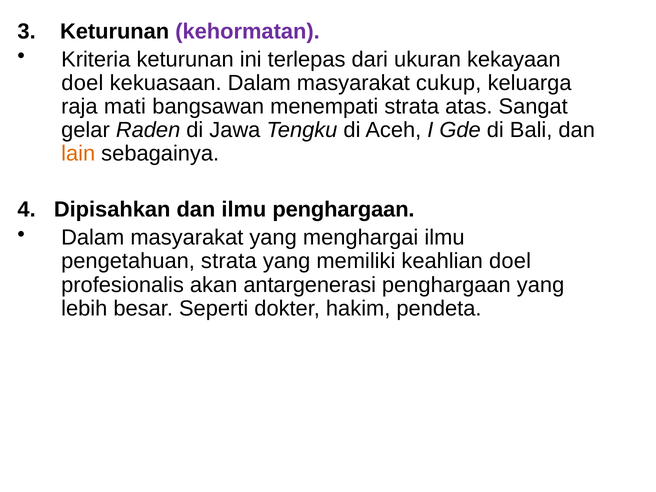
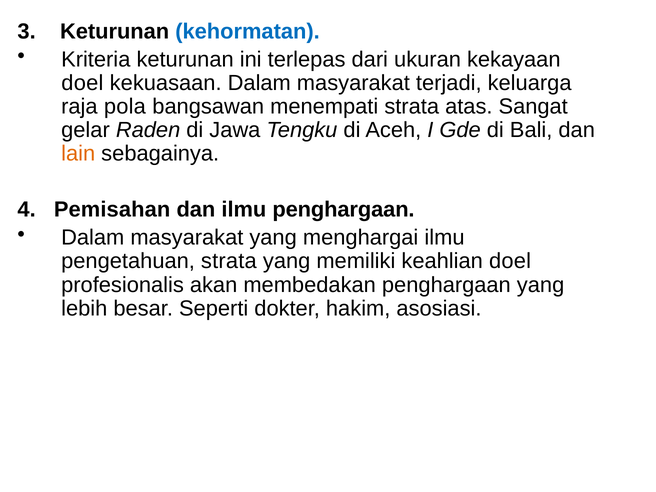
kehormatan colour: purple -> blue
cukup: cukup -> terjadi
mati: mati -> pola
Dipisahkan: Dipisahkan -> Pemisahan
antargenerasi: antargenerasi -> membedakan
pendeta: pendeta -> asosiasi
